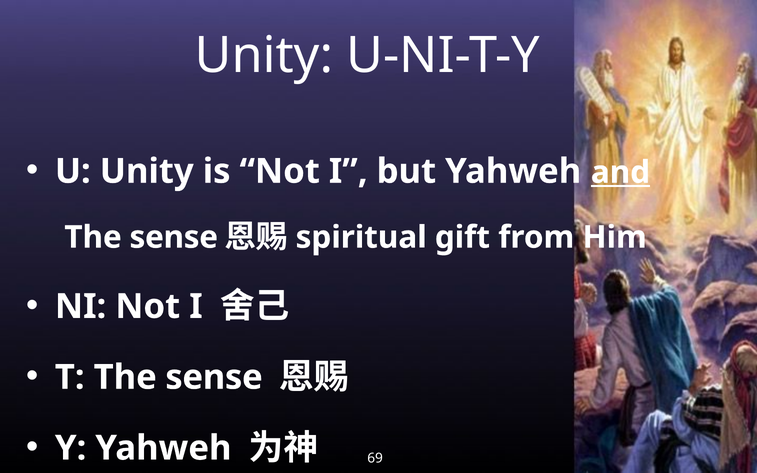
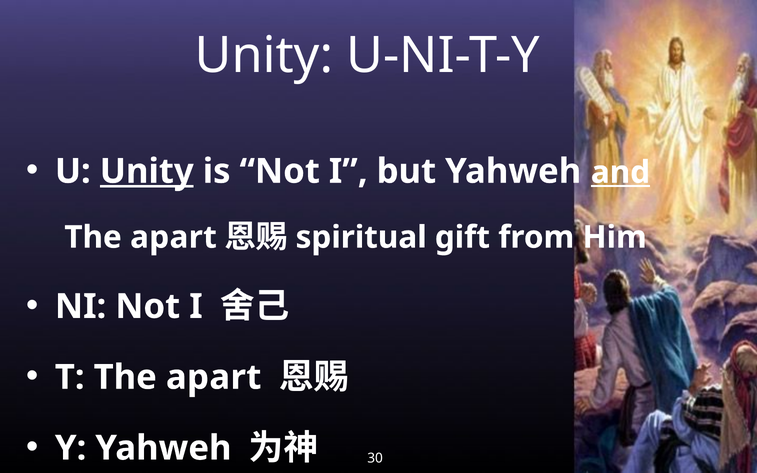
Unity at (147, 171) underline: none -> present
sense at (174, 237): sense -> apart
T The sense: sense -> apart
69: 69 -> 30
